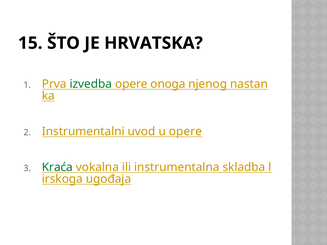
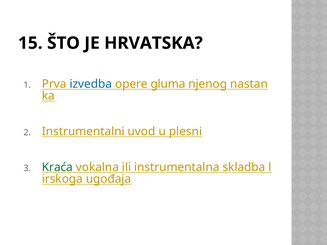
izvedba colour: green -> blue
onoga: onoga -> gluma
u opere: opere -> plesni
